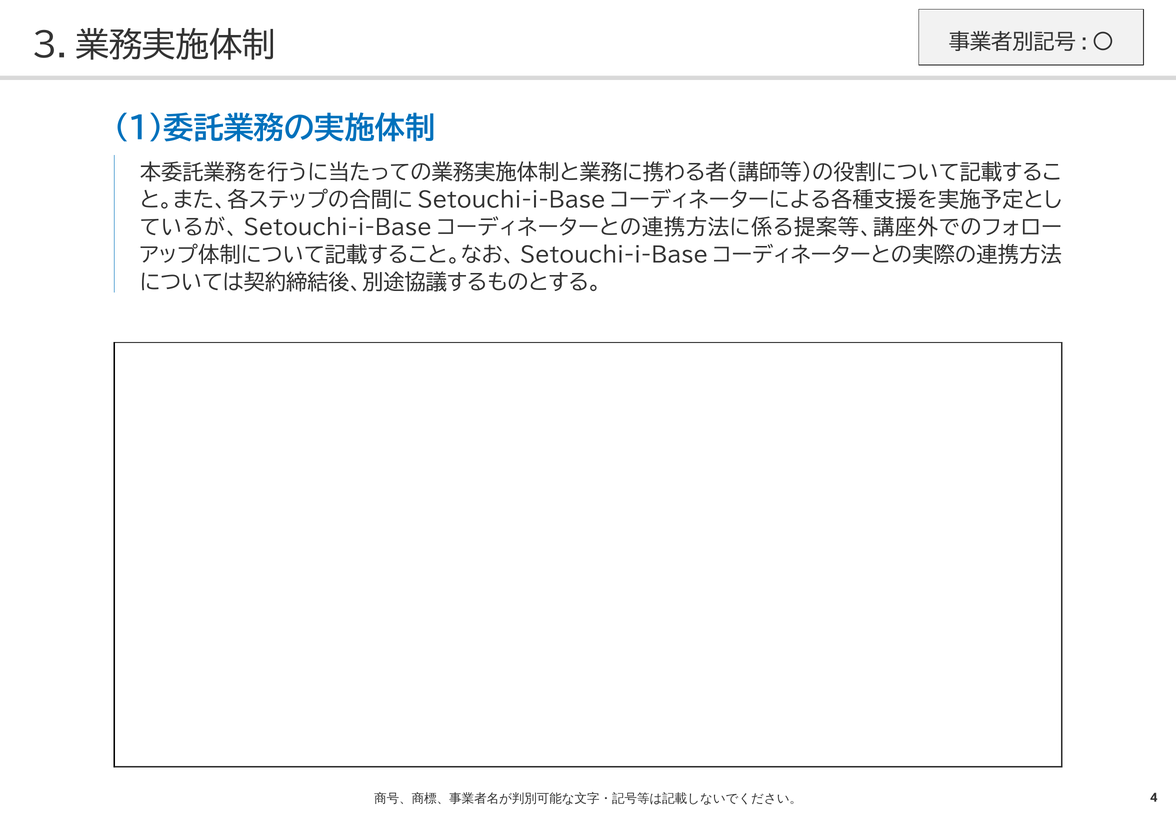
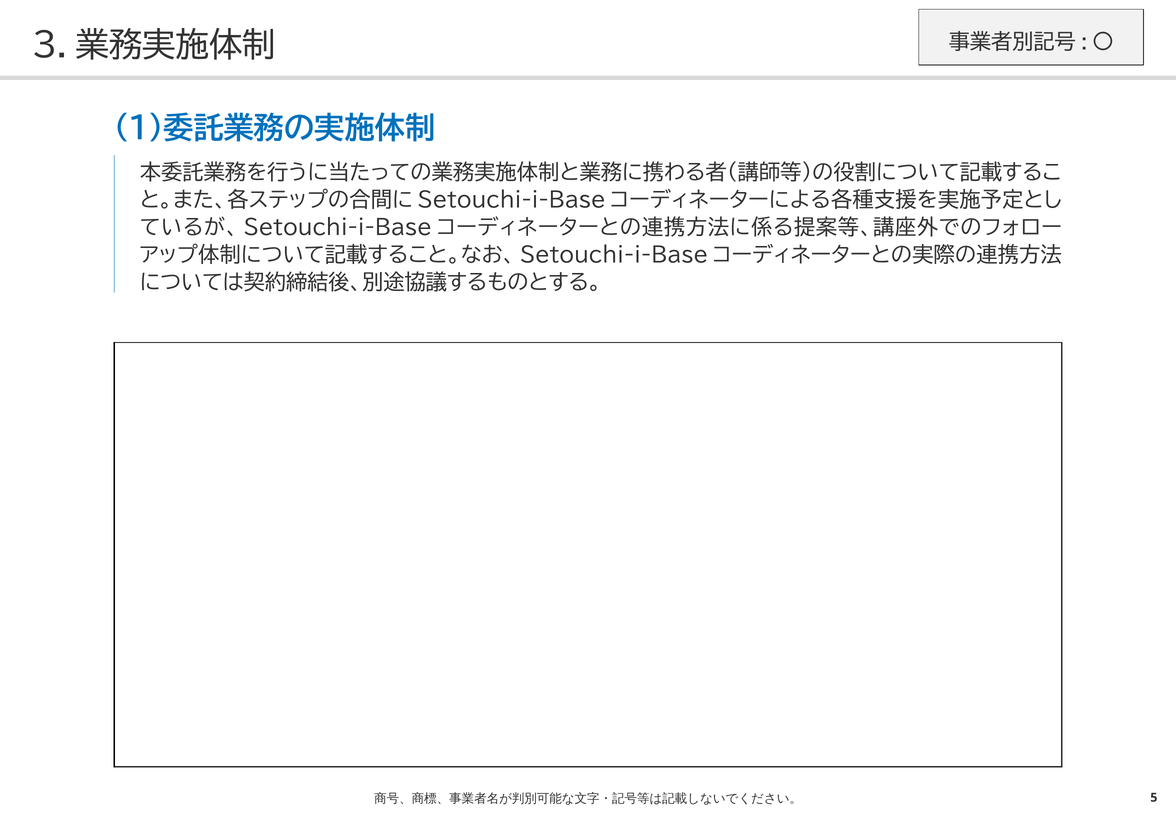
4: 4 -> 5
